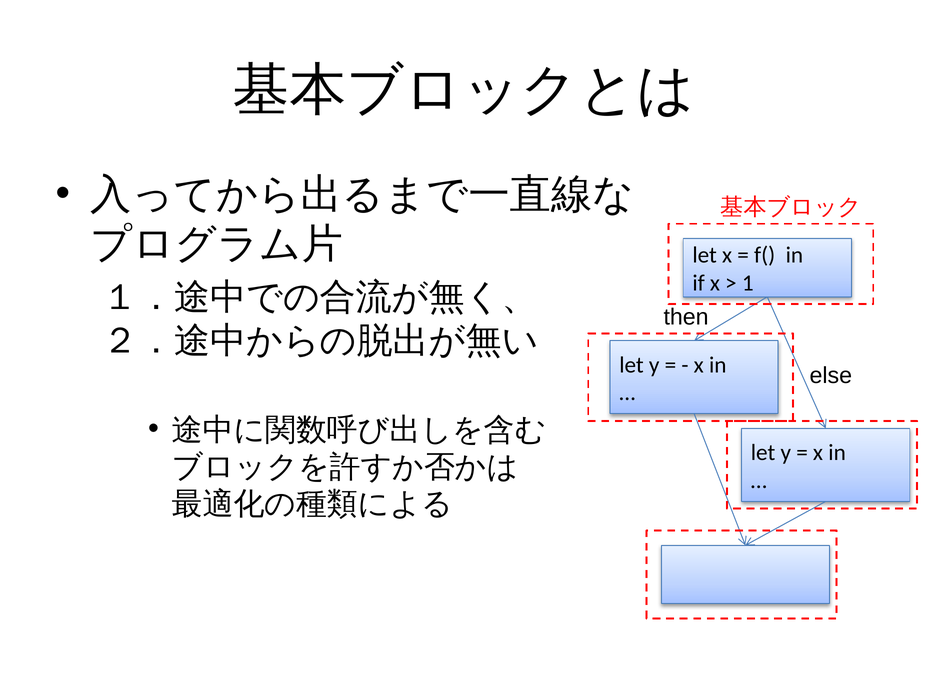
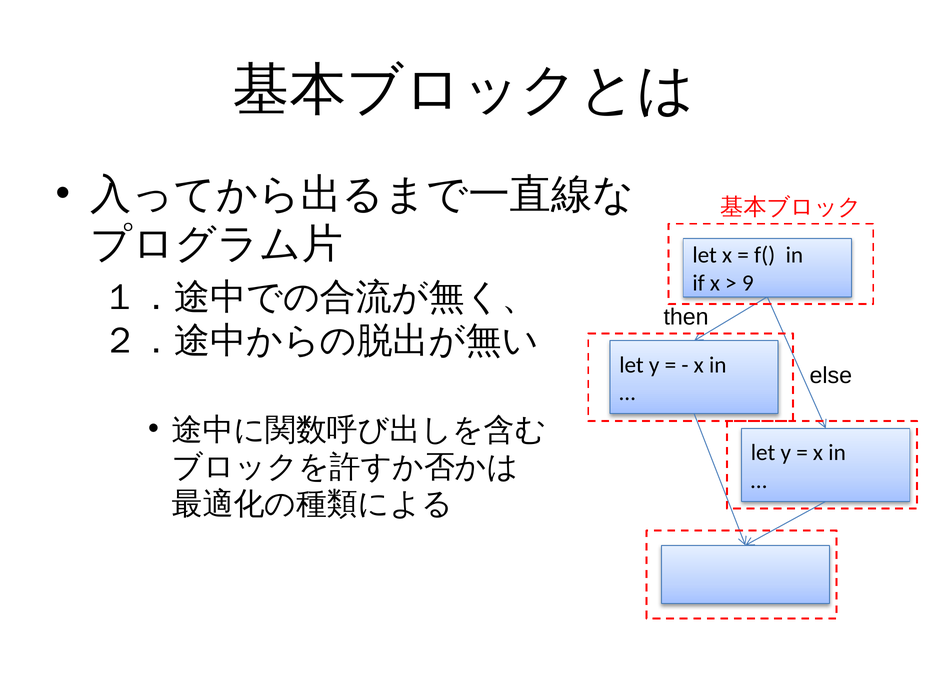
1: 1 -> 9
